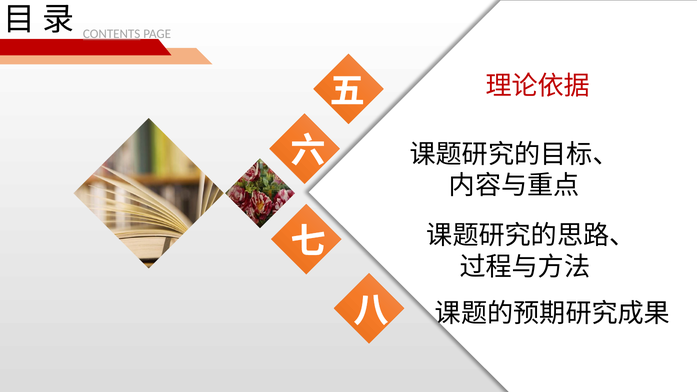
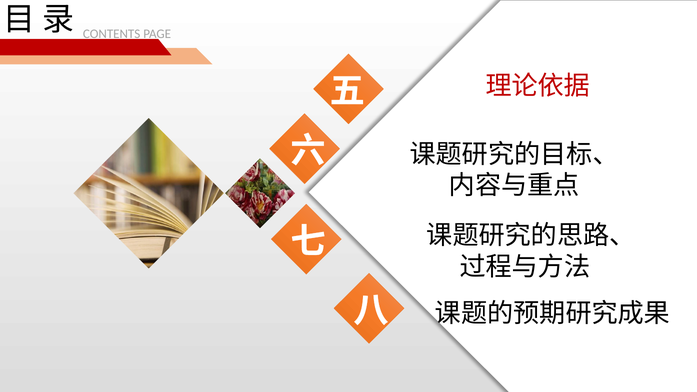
CONTENTS underline: present -> none
